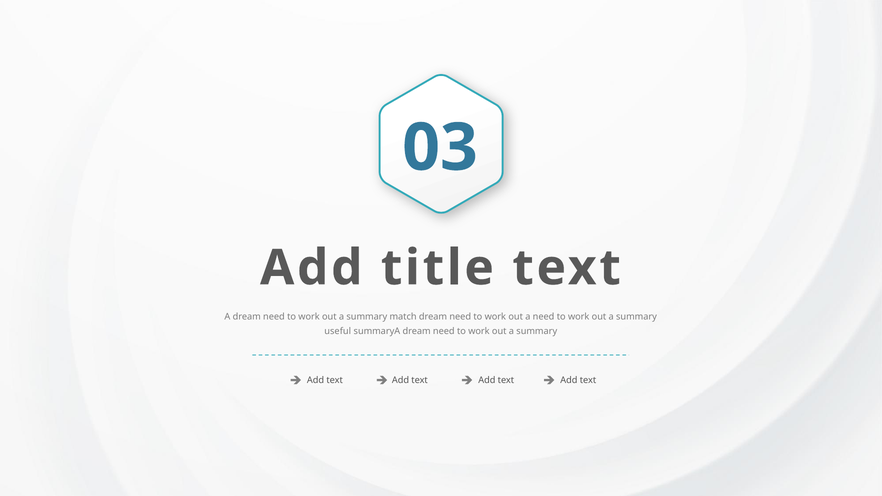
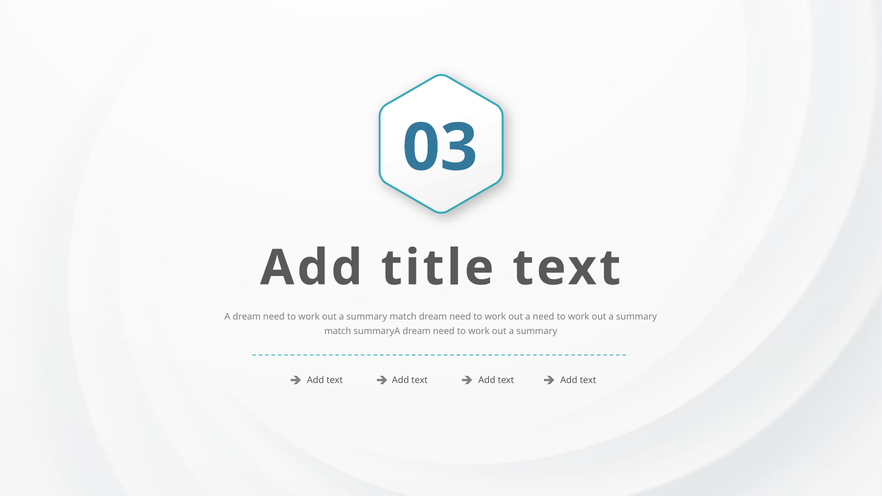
useful at (338, 331): useful -> match
